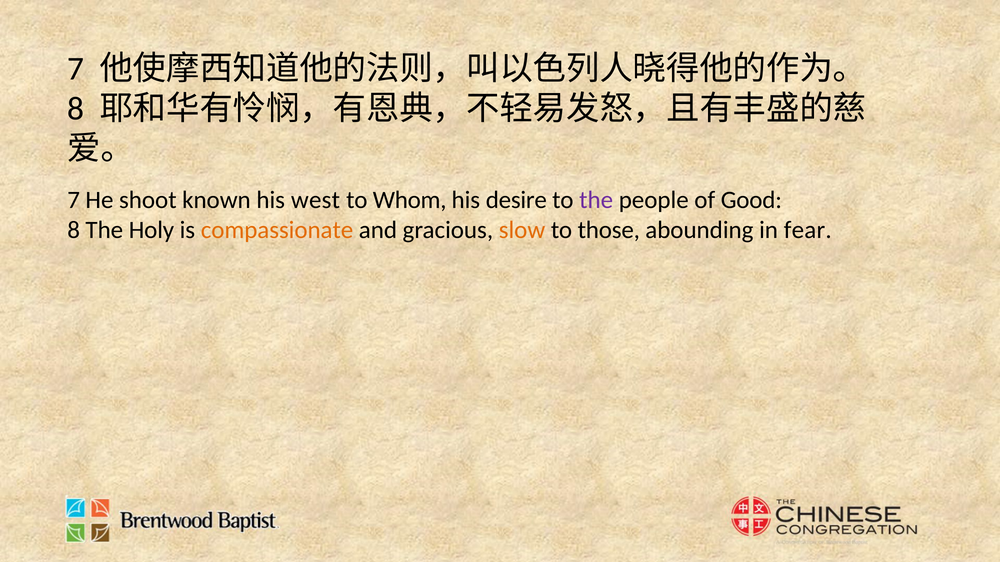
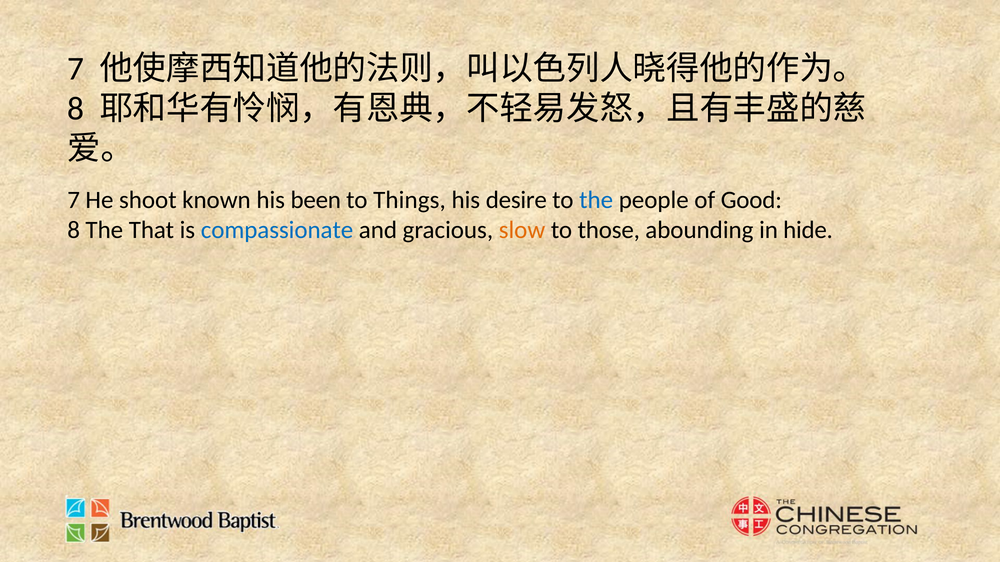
west: west -> been
Whom: Whom -> Things
the at (596, 200) colour: purple -> blue
Holy: Holy -> That
compassionate colour: orange -> blue
fear: fear -> hide
